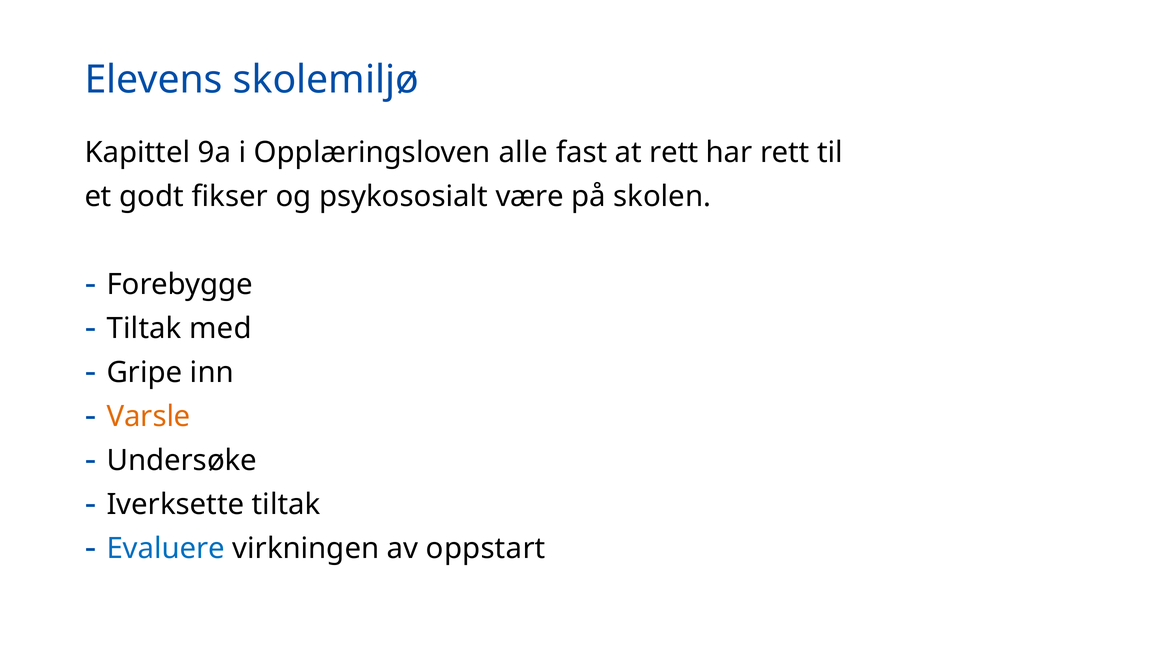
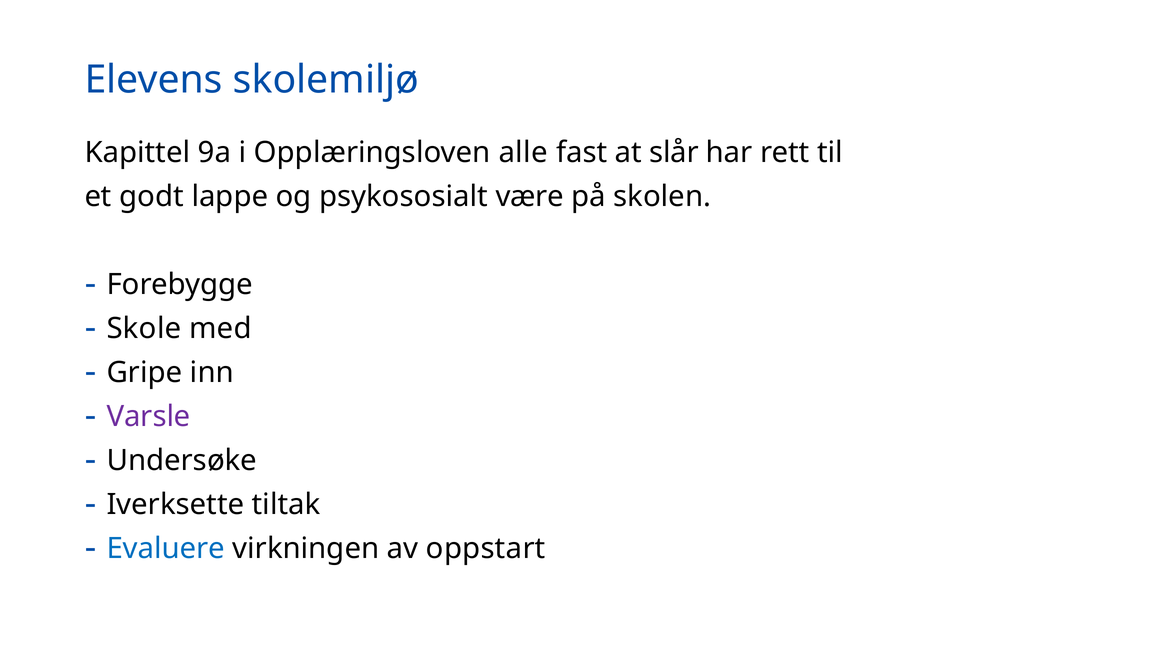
at rett: rett -> slår
fikser: fikser -> lappe
Tiltak at (144, 328): Tiltak -> Skole
Varsle colour: orange -> purple
